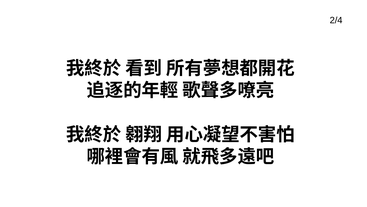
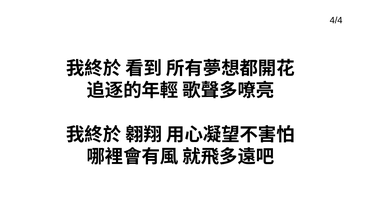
2/4: 2/4 -> 4/4
